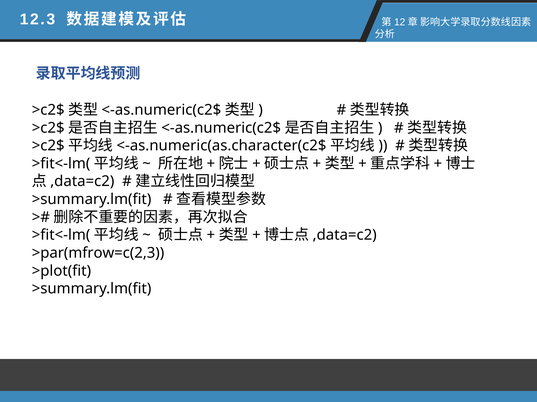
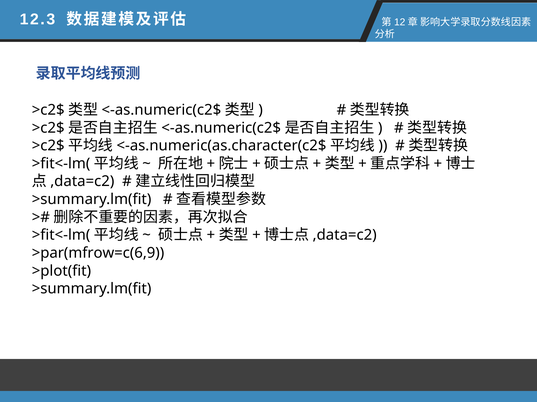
>par(mfrow=c(2,3: >par(mfrow=c(2,3 -> >par(mfrow=c(6,9
